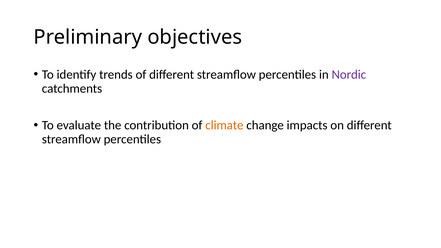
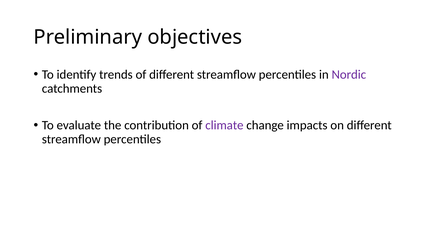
climate colour: orange -> purple
